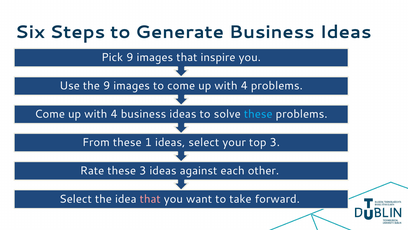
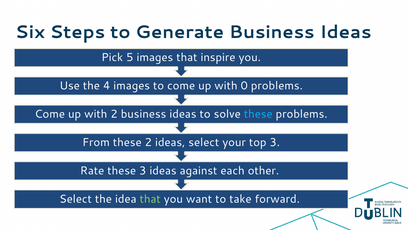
Pick 9: 9 -> 5
the 9: 9 -> 4
4 at (244, 86): 4 -> 0
4 at (114, 114): 4 -> 2
these 1: 1 -> 2
that at (150, 199) colour: pink -> light green
